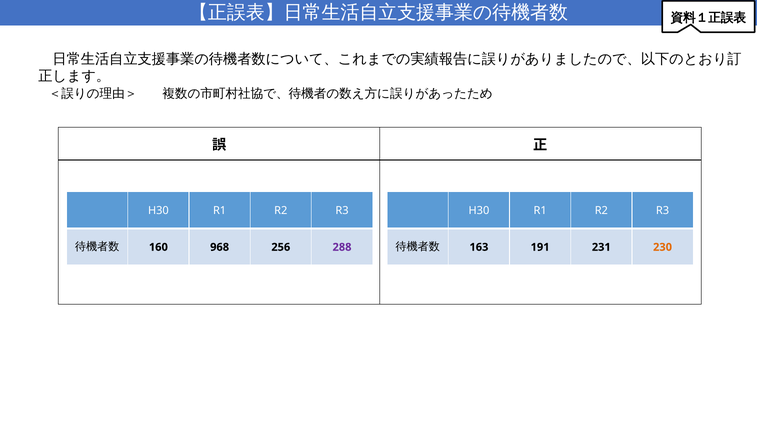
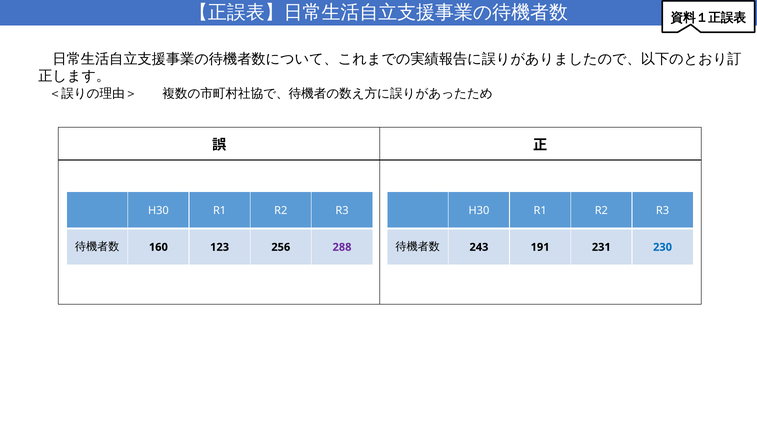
968: 968 -> 123
163: 163 -> 243
230 colour: orange -> blue
